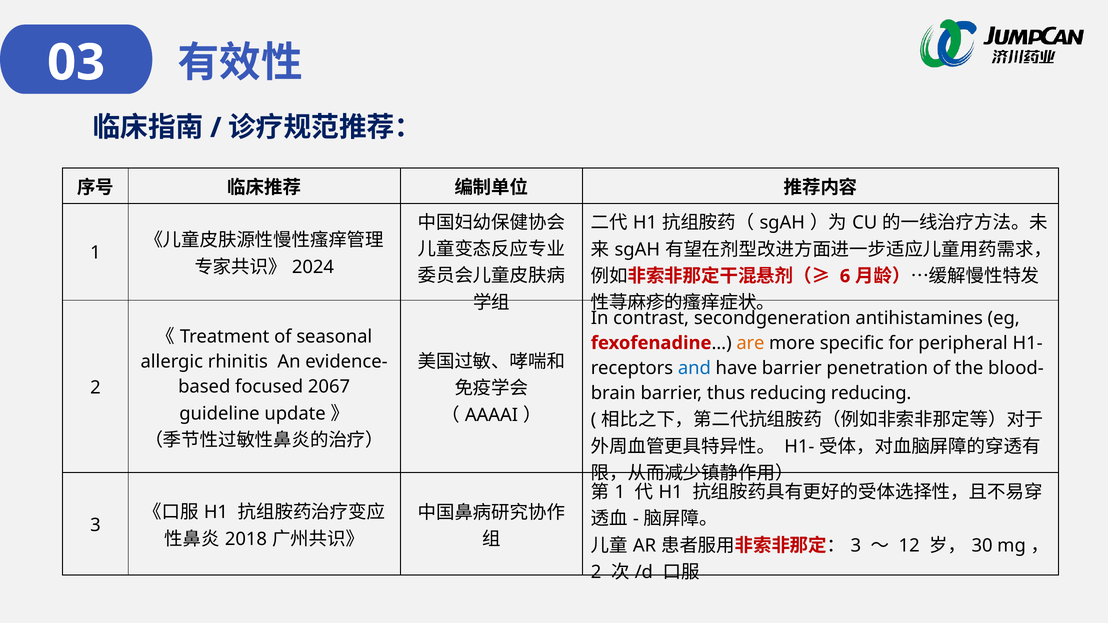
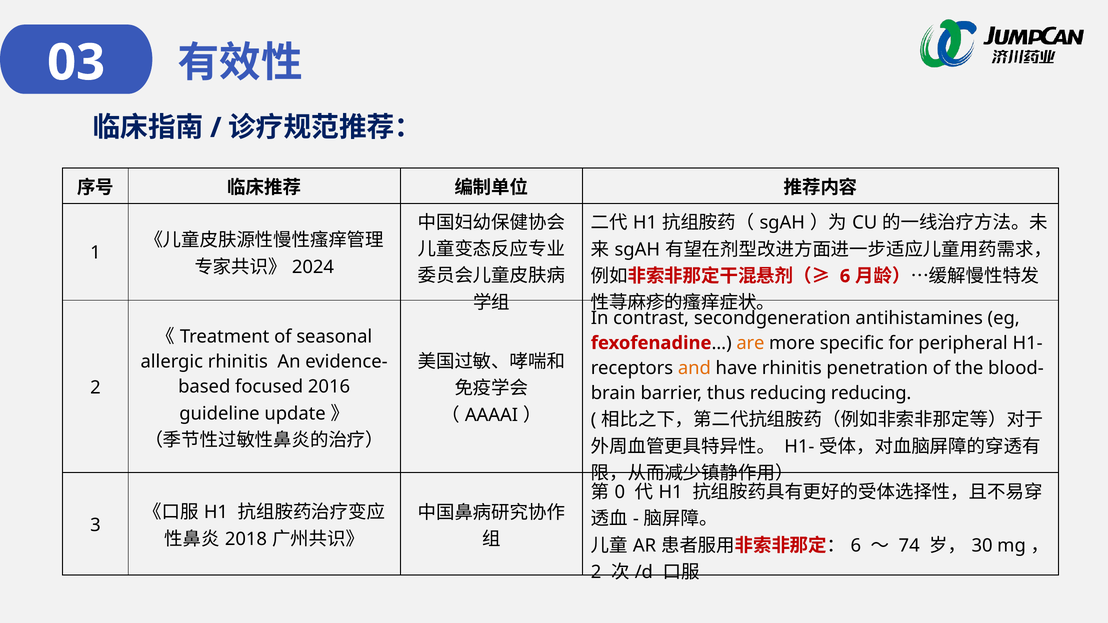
and colour: blue -> orange
have barrier: barrier -> rhinitis
2067: 2067 -> 2016
1 at (620, 492): 1 -> 0
3 at (856, 546): 3 -> 6
12: 12 -> 74
